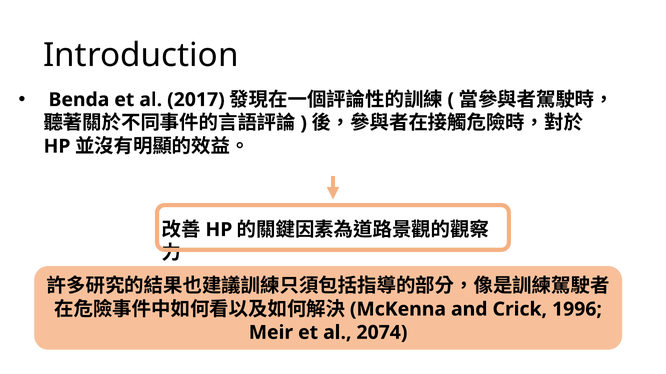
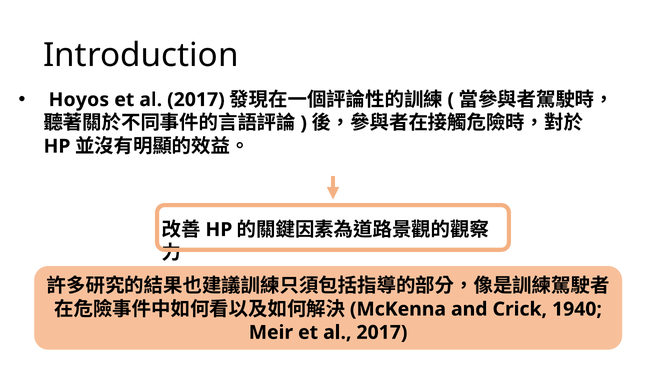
Benda: Benda -> Hoyos
1996: 1996 -> 1940
Meir et al 2074: 2074 -> 2017
